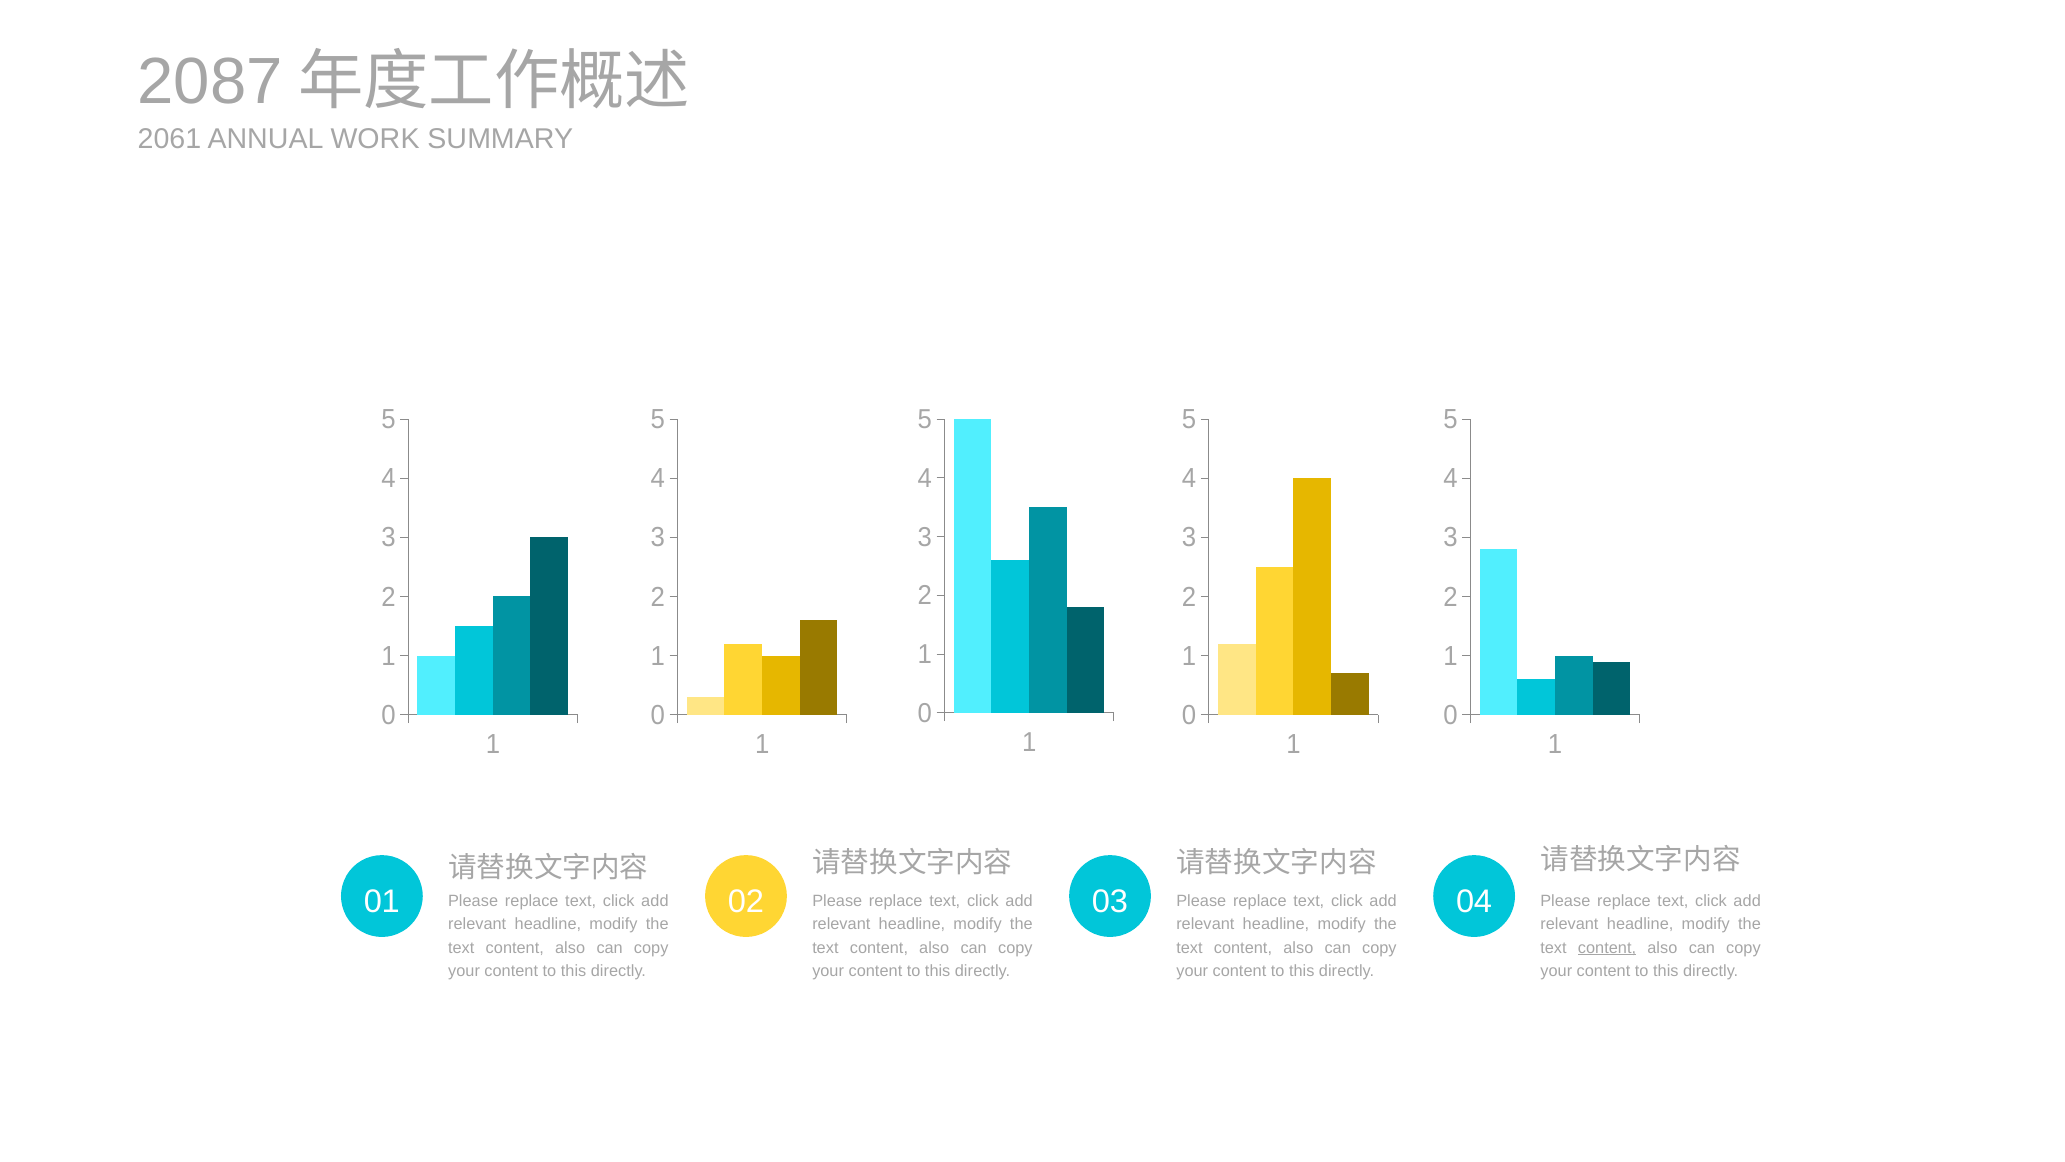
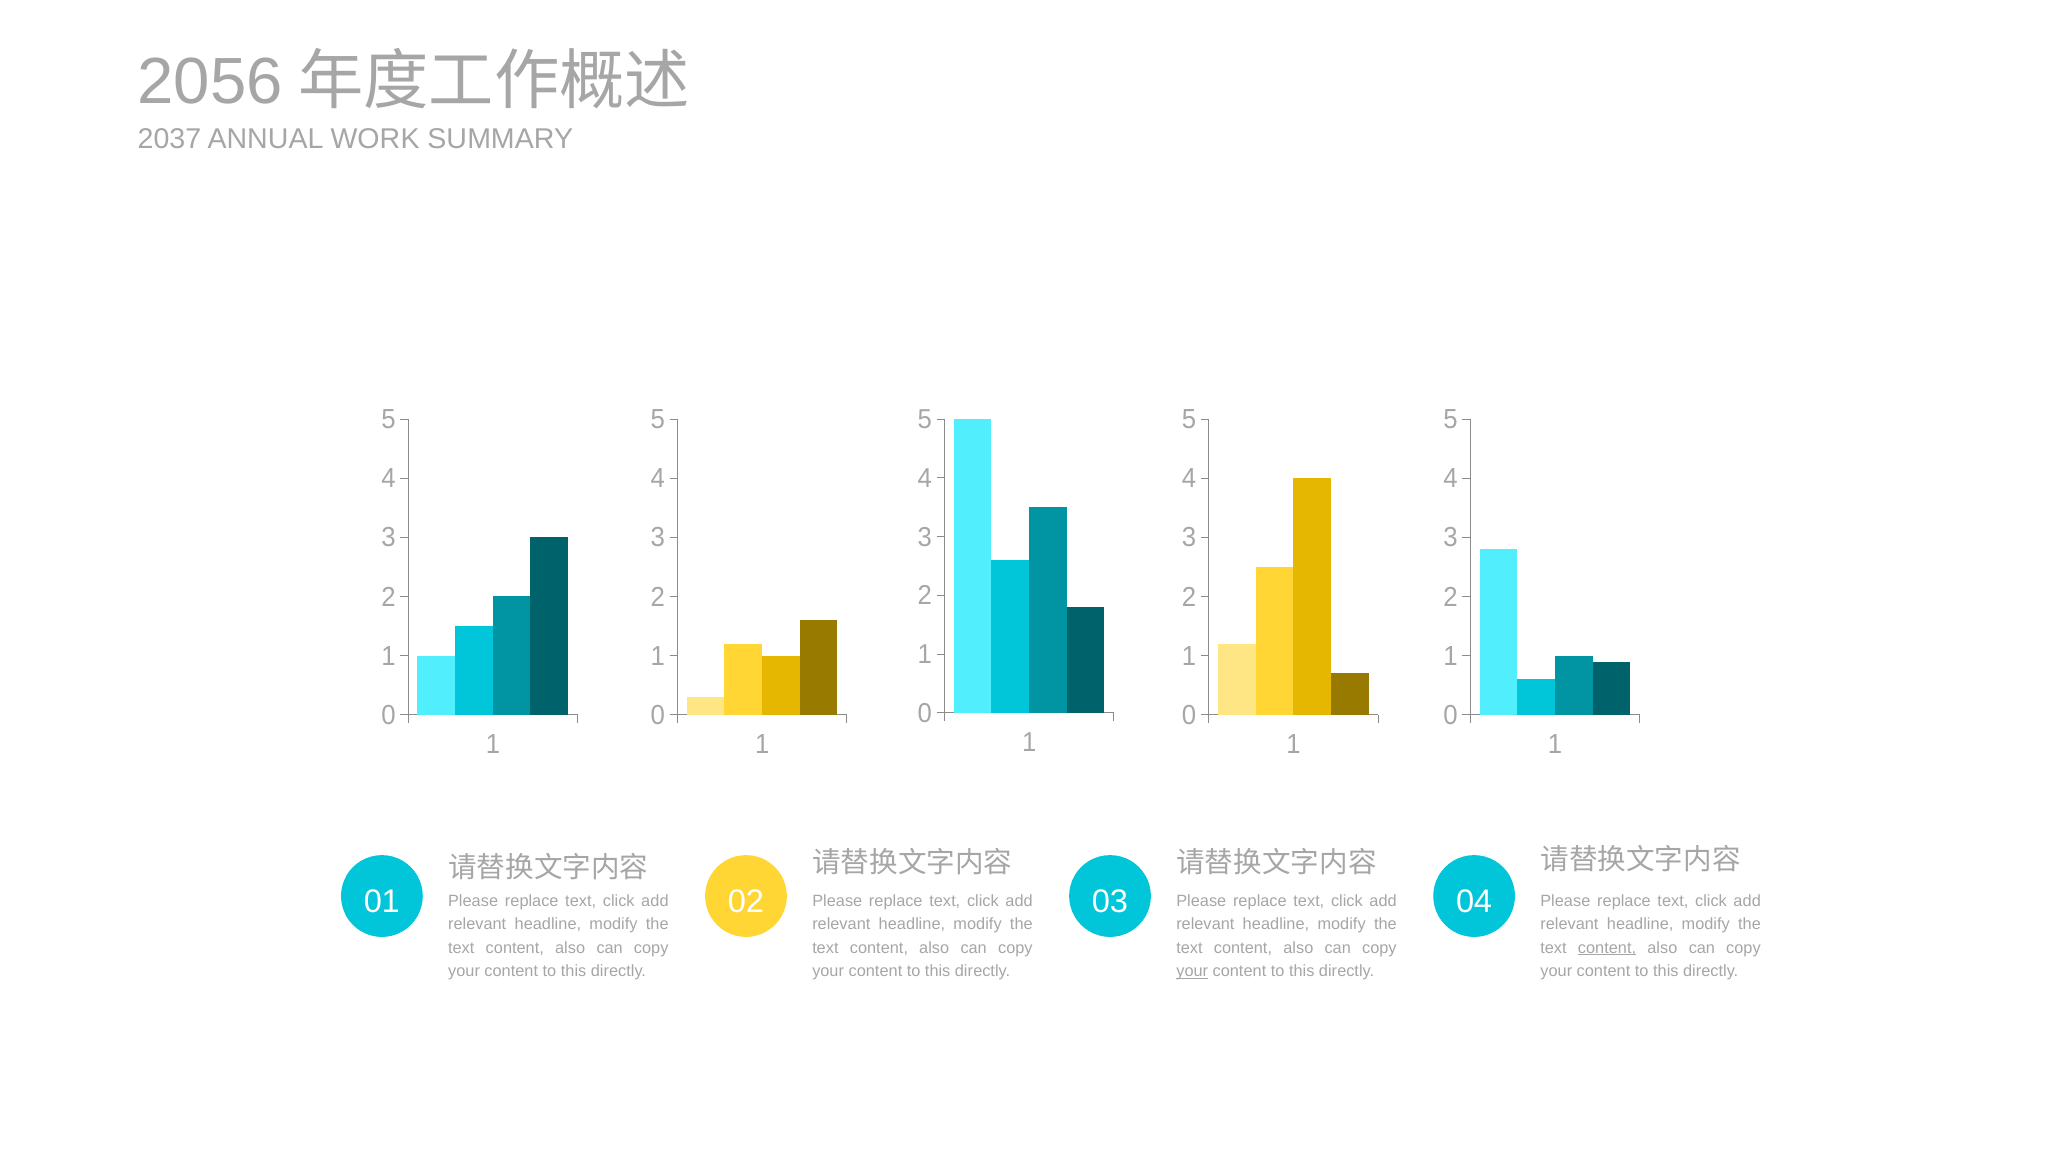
2087: 2087 -> 2056
2061: 2061 -> 2037
your at (1192, 971) underline: none -> present
